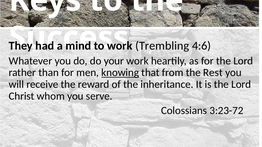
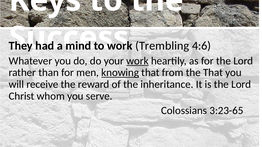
work at (137, 61) underline: none -> present
the Rest: Rest -> That
3:23-72: 3:23-72 -> 3:23-65
